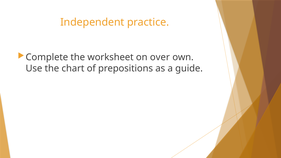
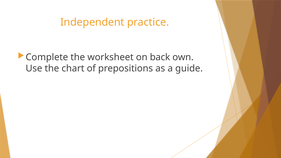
over: over -> back
